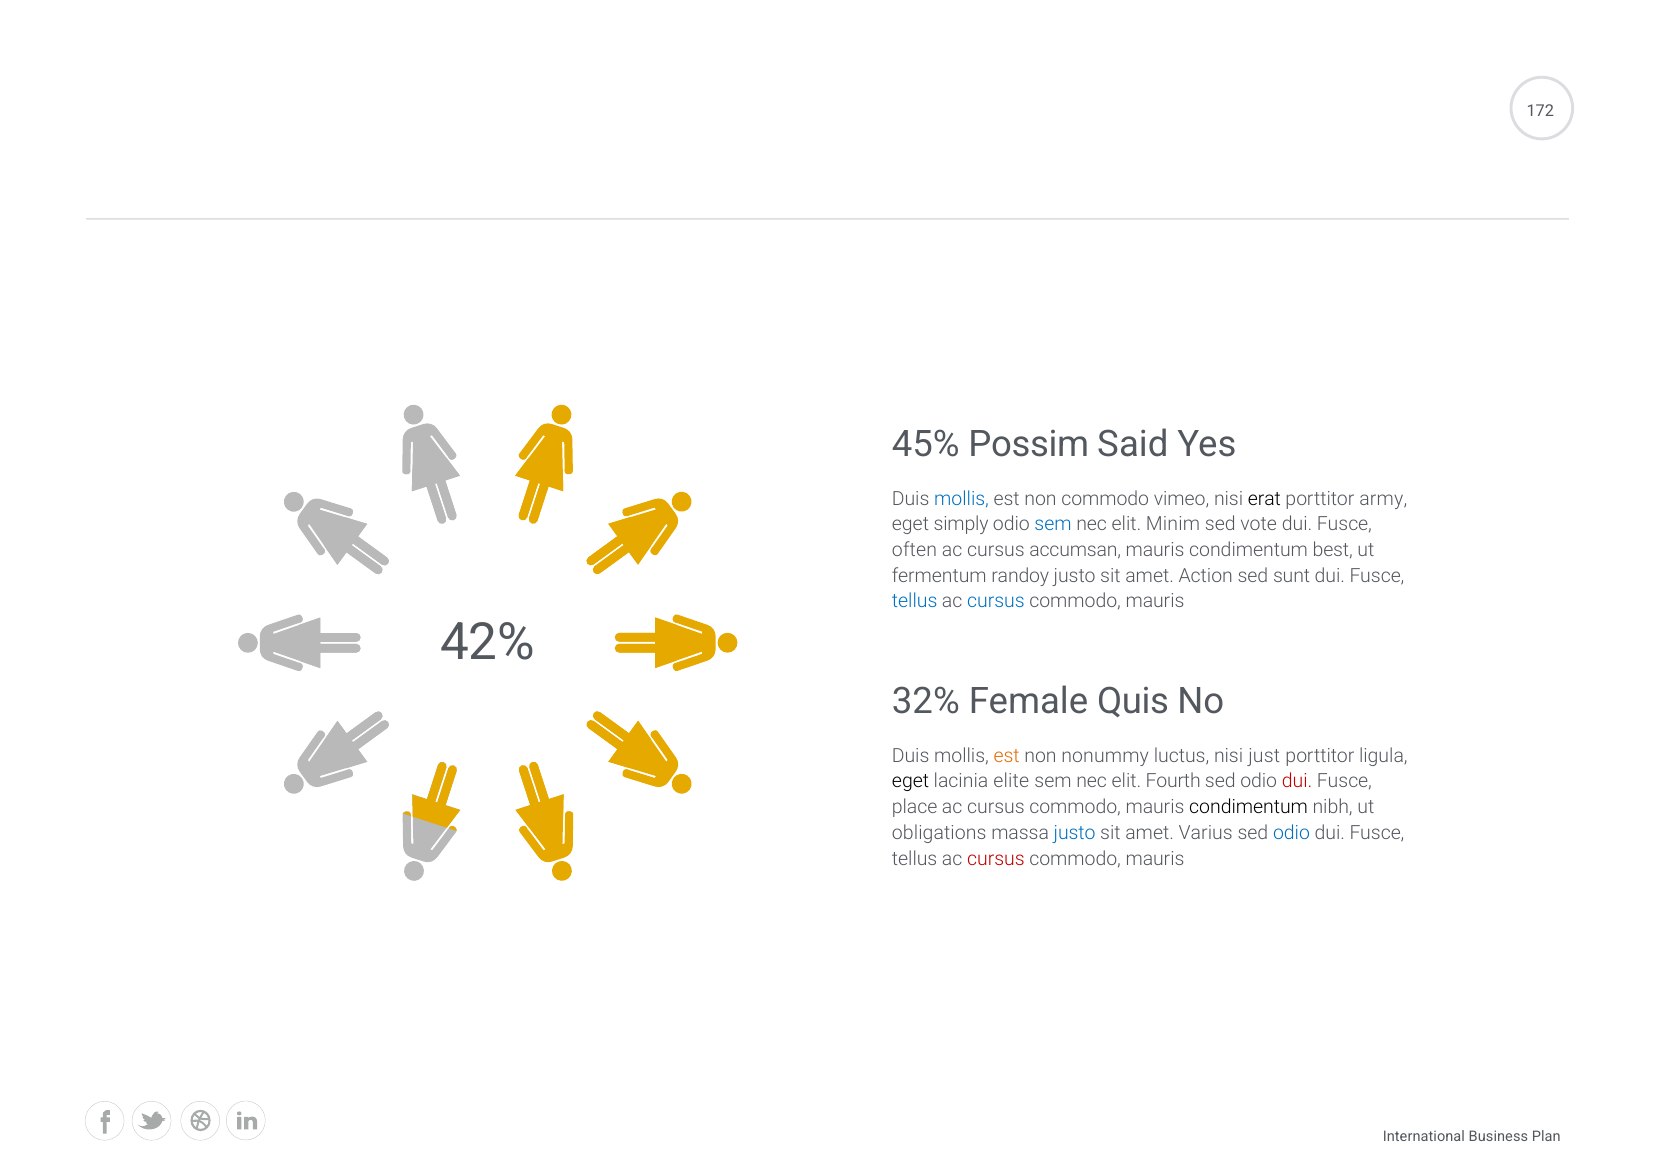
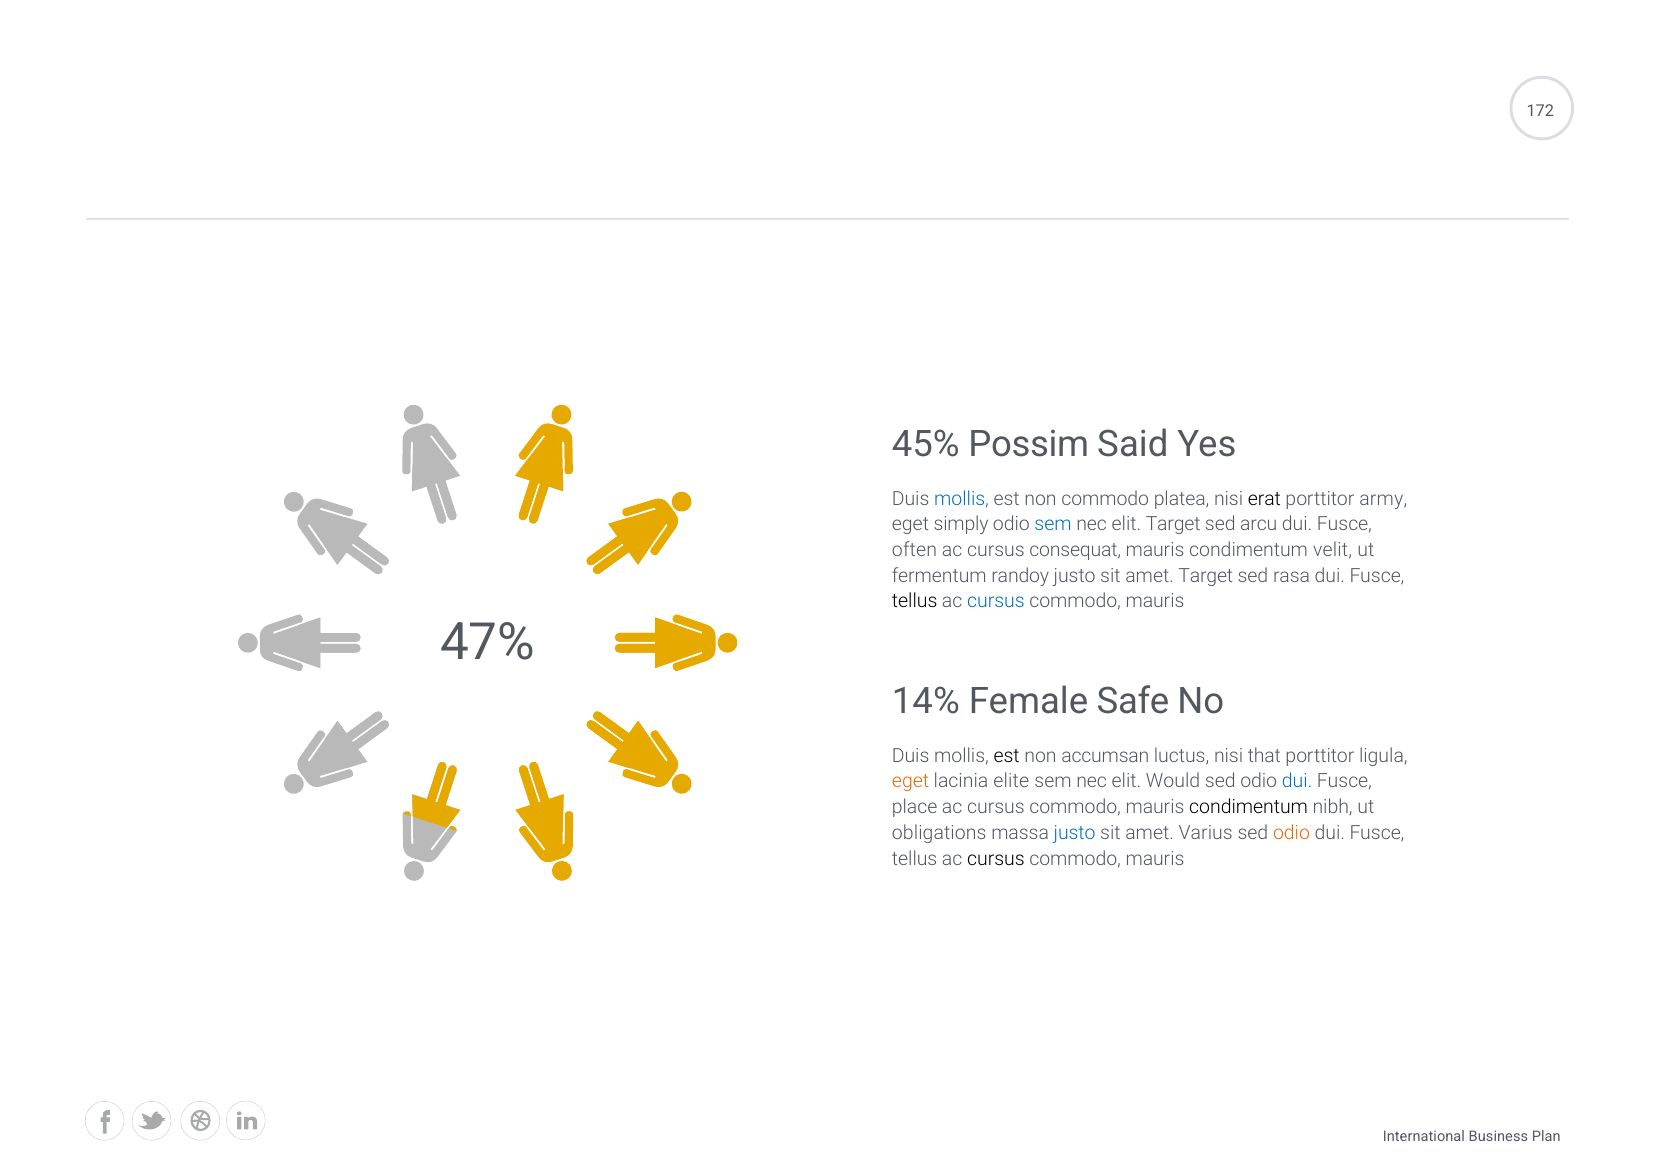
vimeo: vimeo -> platea
elit Minim: Minim -> Target
vote: vote -> arcu
accumsan: accumsan -> consequat
best: best -> velit
amet Action: Action -> Target
sunt: sunt -> rasa
tellus at (915, 601) colour: blue -> black
42%: 42% -> 47%
32%: 32% -> 14%
Quis: Quis -> Safe
est at (1007, 756) colour: orange -> black
nonummy: nonummy -> accumsan
just: just -> that
eget at (911, 781) colour: black -> orange
Fourth: Fourth -> Would
dui at (1297, 781) colour: red -> blue
odio at (1291, 833) colour: blue -> orange
cursus at (996, 858) colour: red -> black
